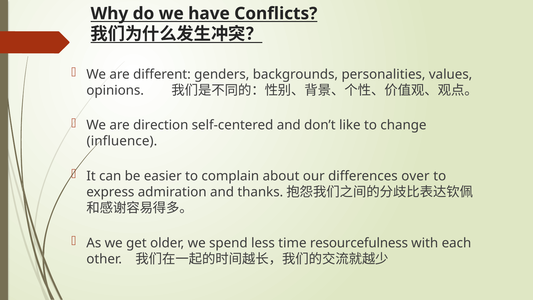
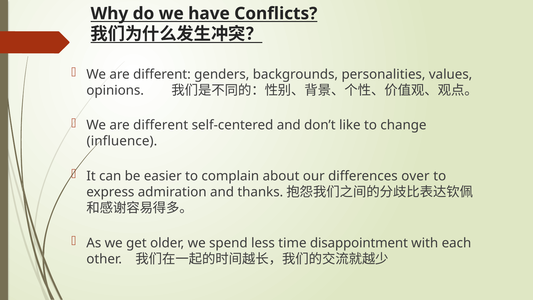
direction at (161, 125): direction -> different
resourcefulness: resourcefulness -> disappointment
